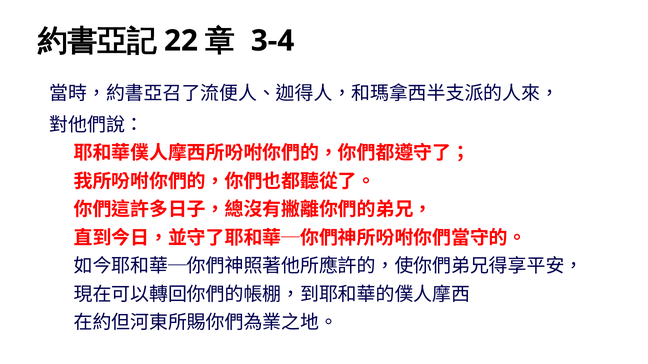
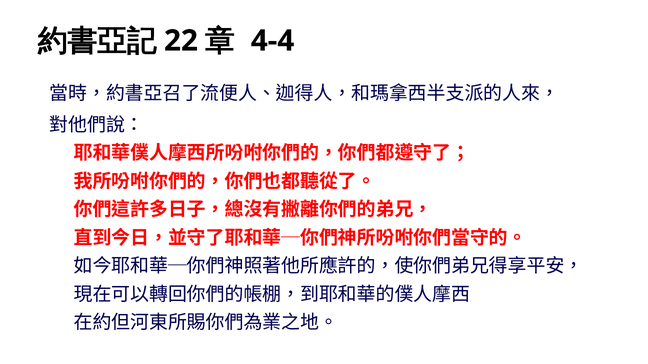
3-4: 3-4 -> 4-4
